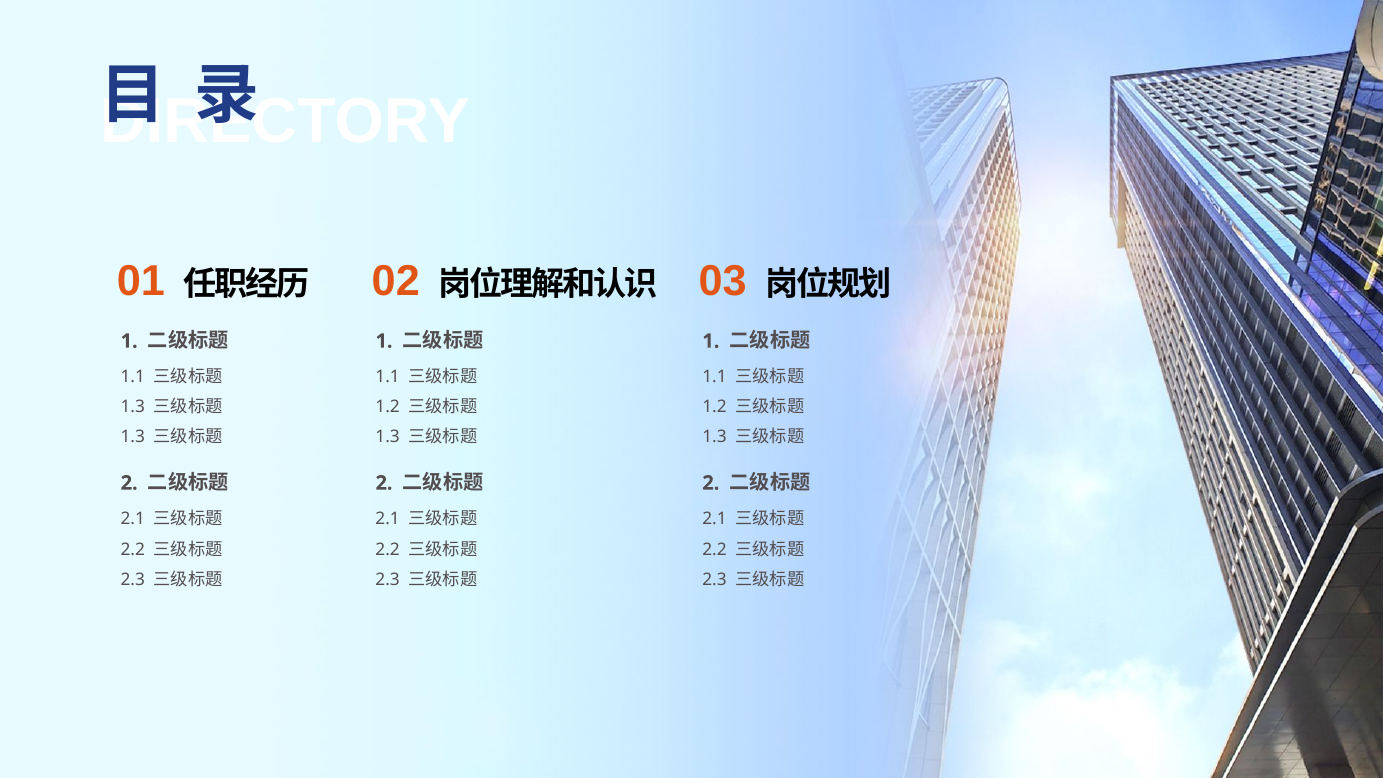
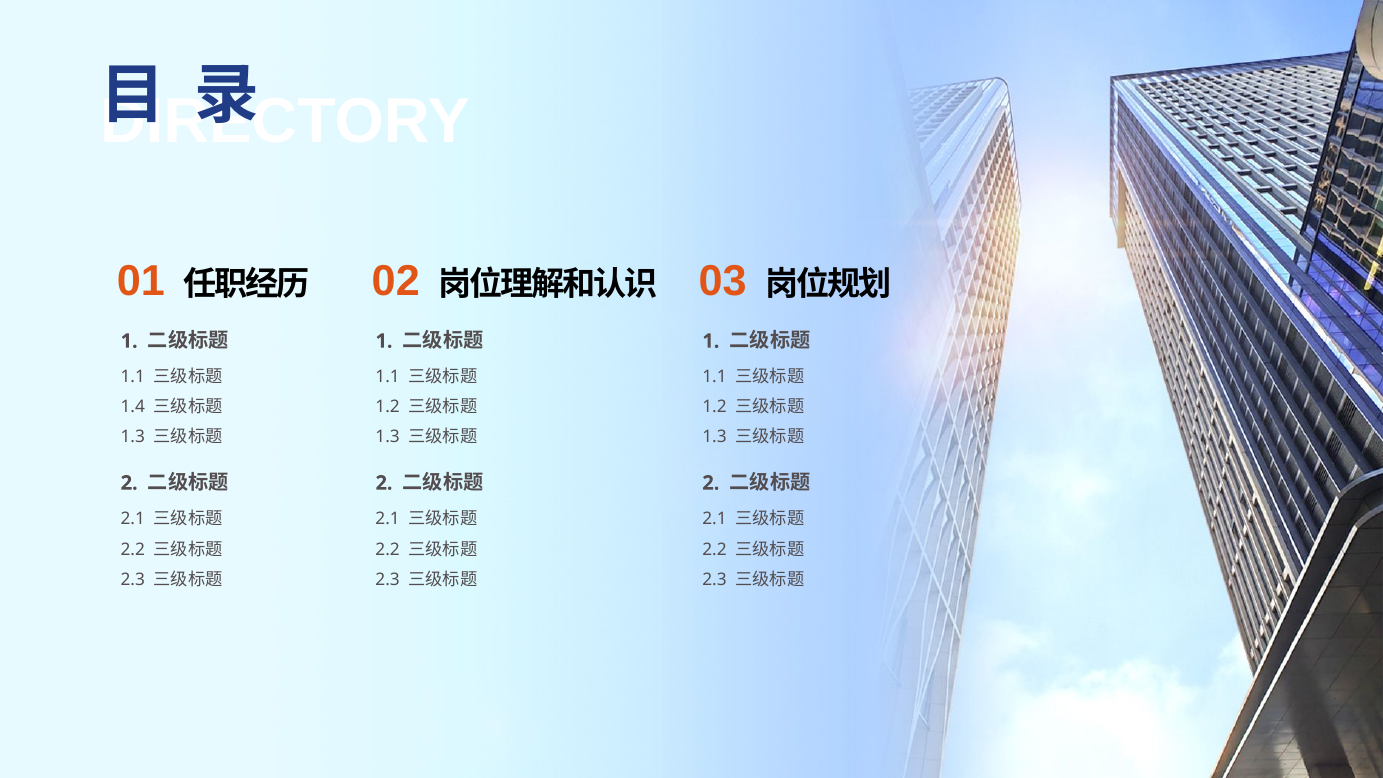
1.3 at (133, 407): 1.3 -> 1.4
